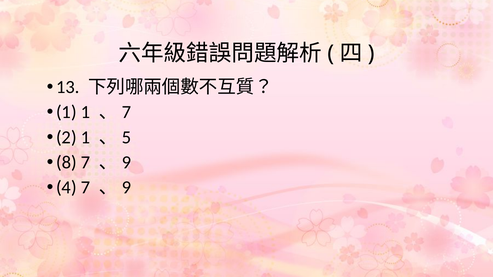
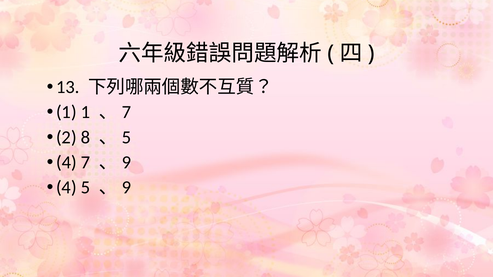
2 1: 1 -> 8
8 at (66, 163): 8 -> 4
4 7: 7 -> 5
